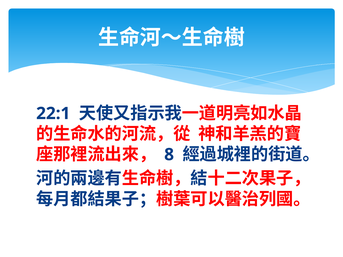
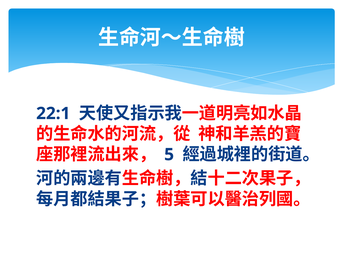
8: 8 -> 5
